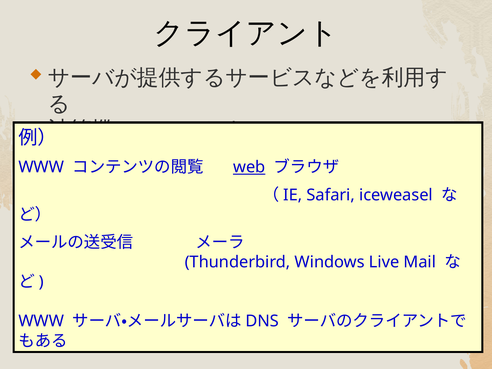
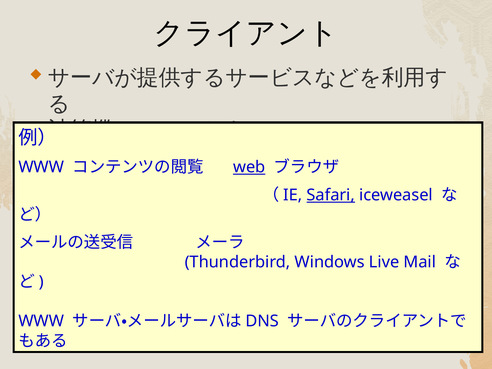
Safari underline: none -> present
